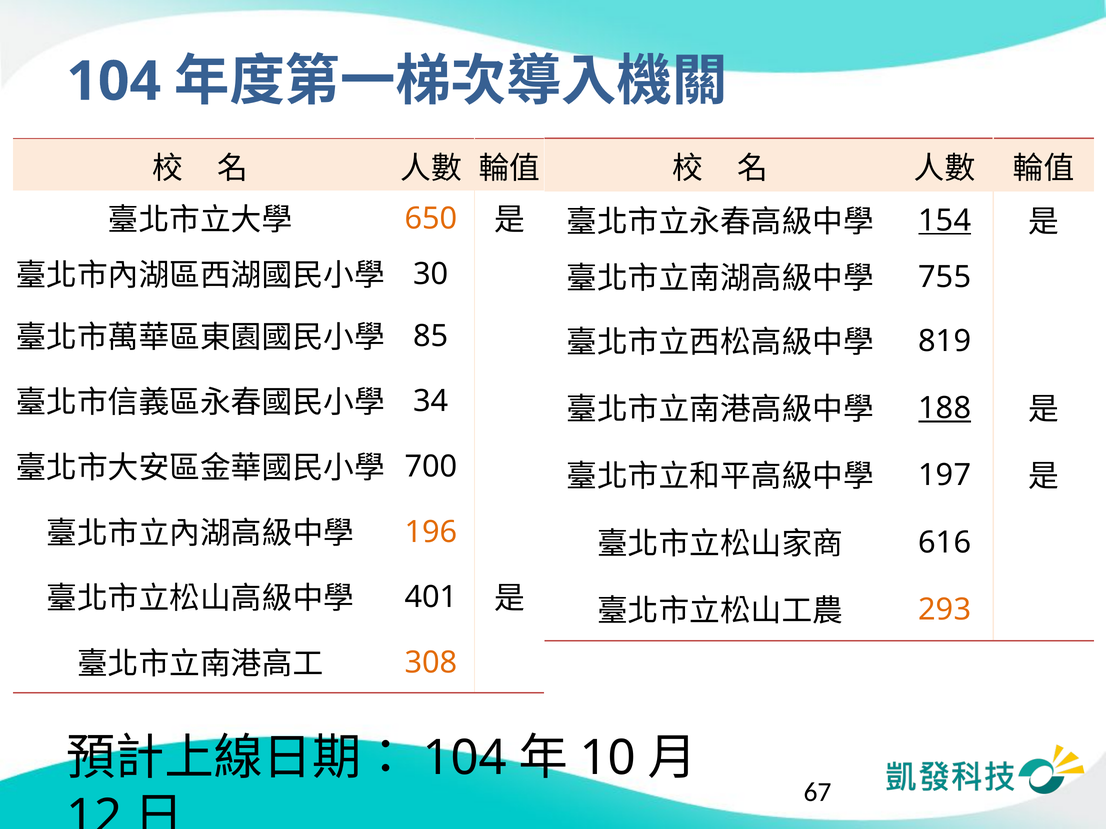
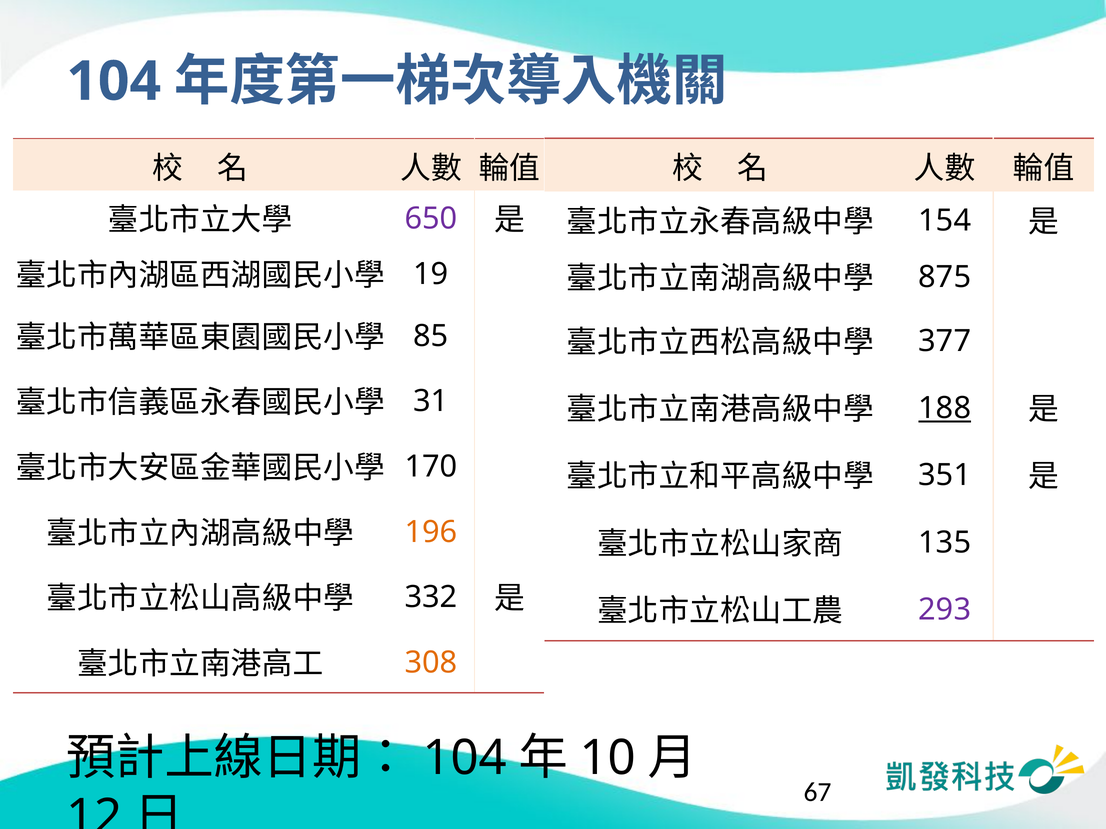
650 colour: orange -> purple
154 underline: present -> none
30: 30 -> 19
755: 755 -> 875
819: 819 -> 377
34: 34 -> 31
700: 700 -> 170
197: 197 -> 351
616: 616 -> 135
401: 401 -> 332
293 colour: orange -> purple
